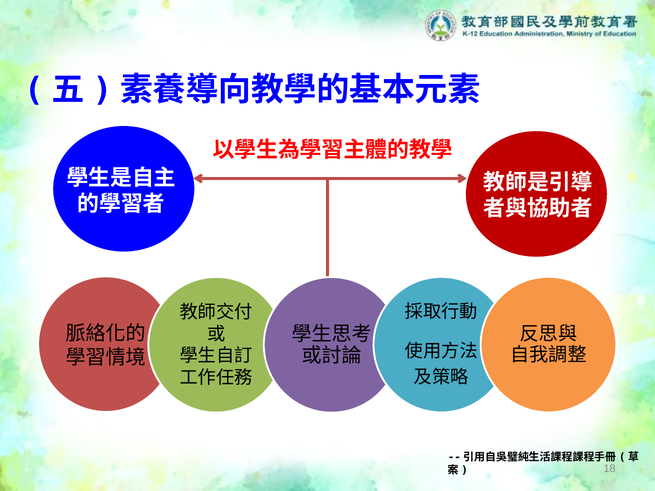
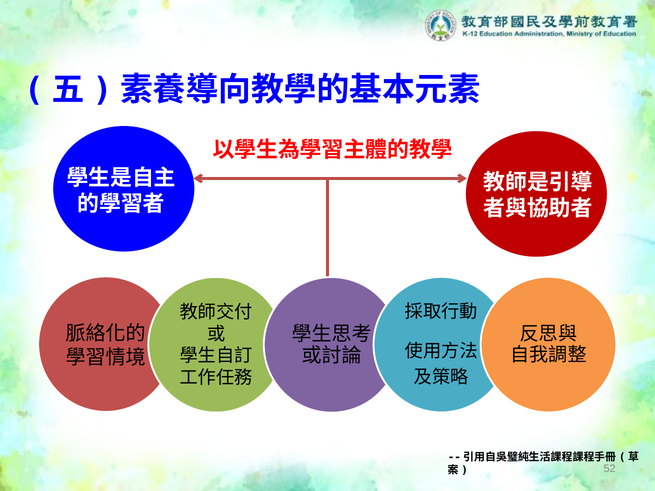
18: 18 -> 52
